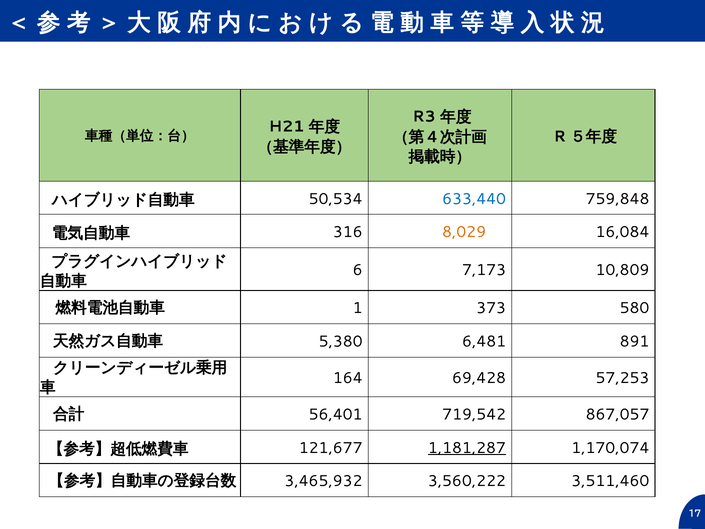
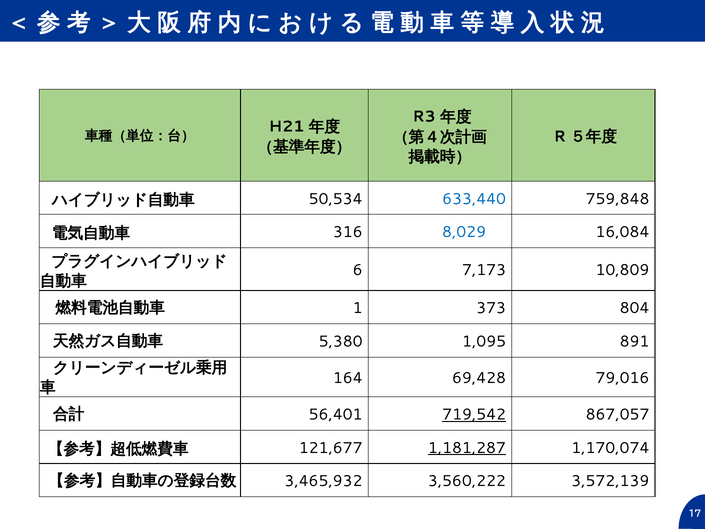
8,029 colour: orange -> blue
580: 580 -> 804
6,481: 6,481 -> 1,095
57,253: 57,253 -> 79,016
719,542 underline: none -> present
3,511,460: 3,511,460 -> 3,572,139
